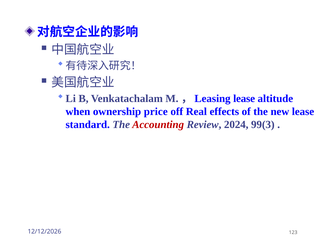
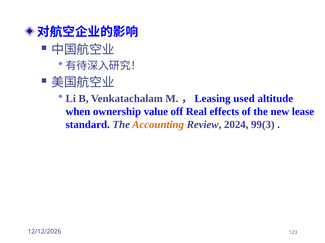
M.，Leasing lease: lease -> used
price: price -> value
Accounting colour: red -> orange
